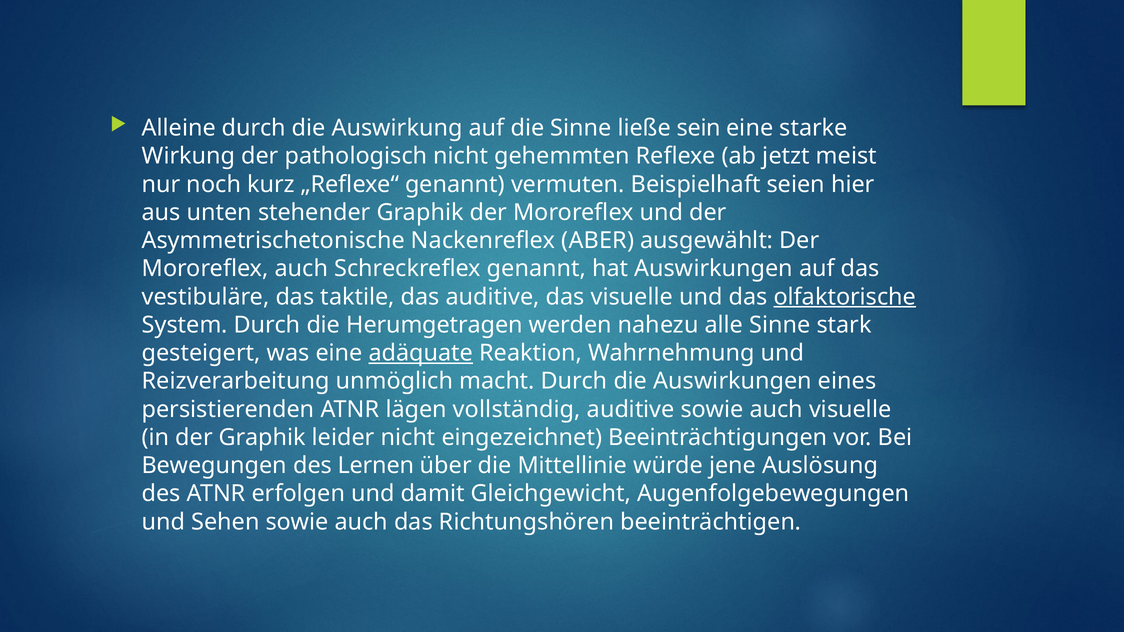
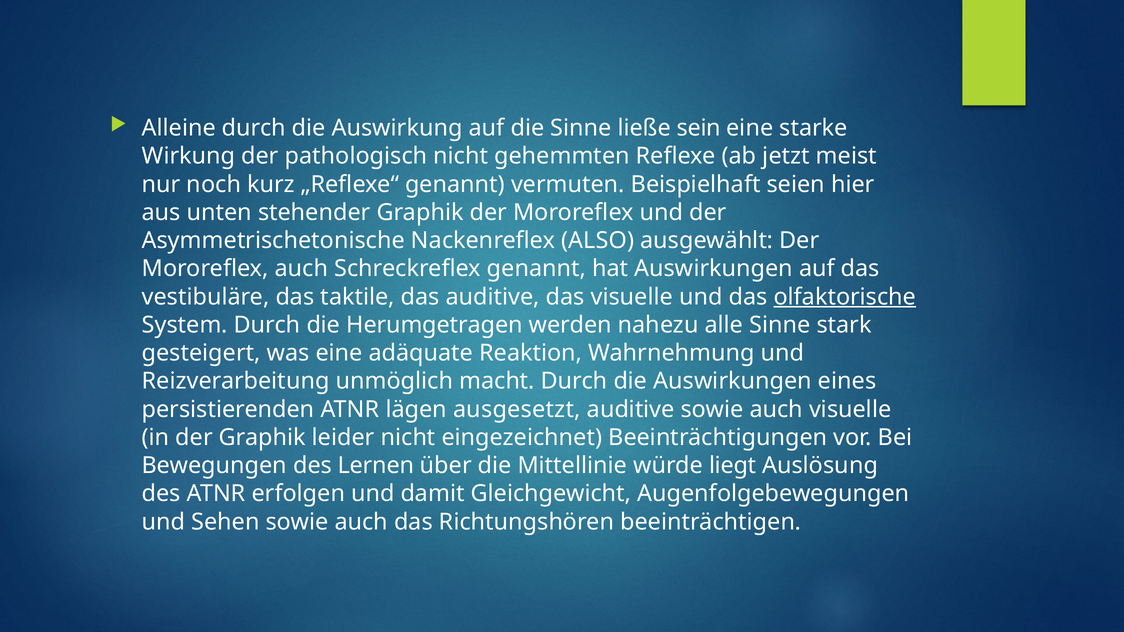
ABER: ABER -> ALSO
adäquate underline: present -> none
vollständig: vollständig -> ausgesetzt
jene: jene -> liegt
